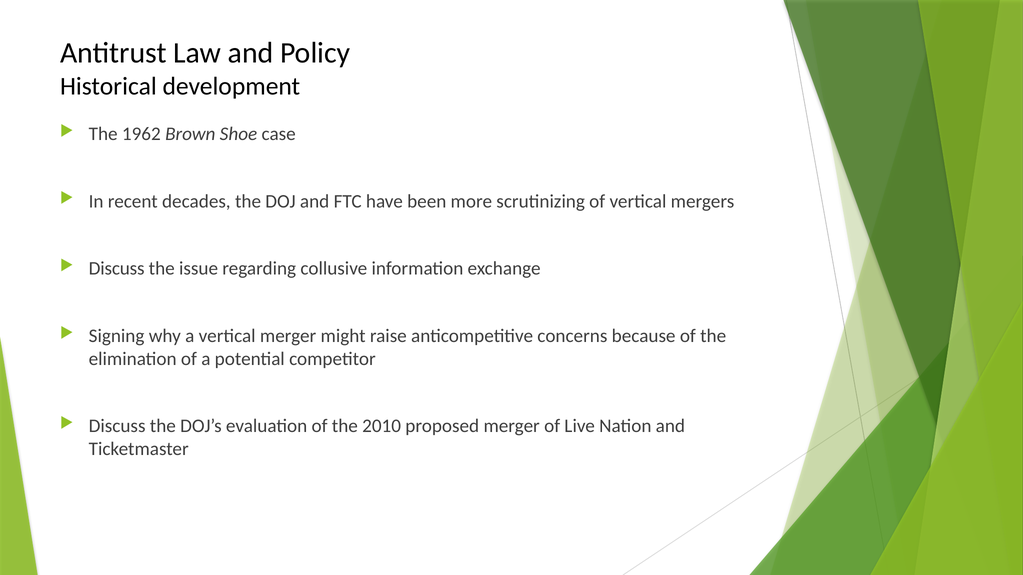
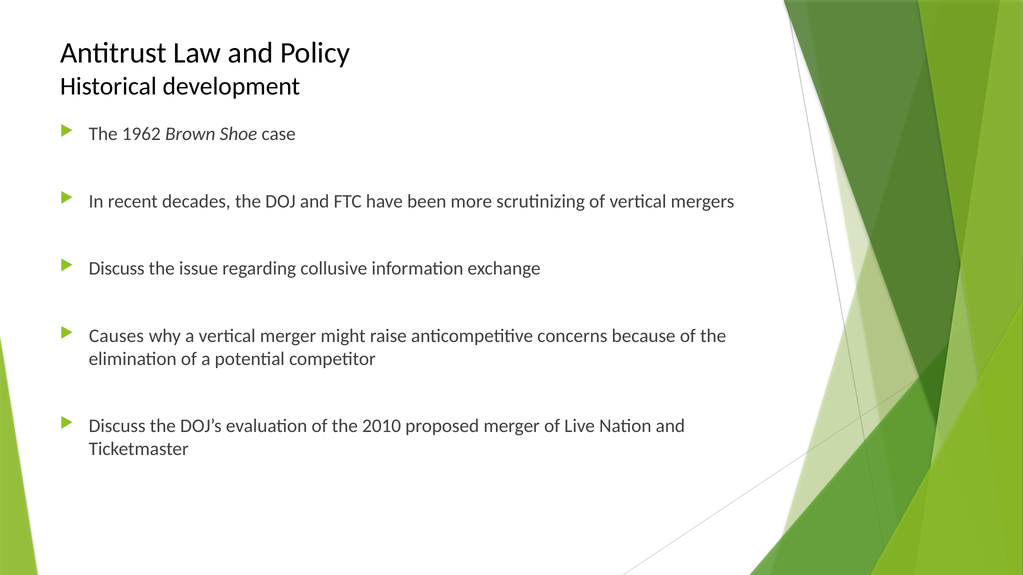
Signing: Signing -> Causes
